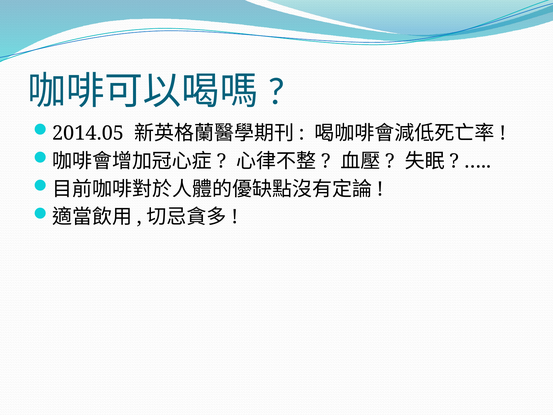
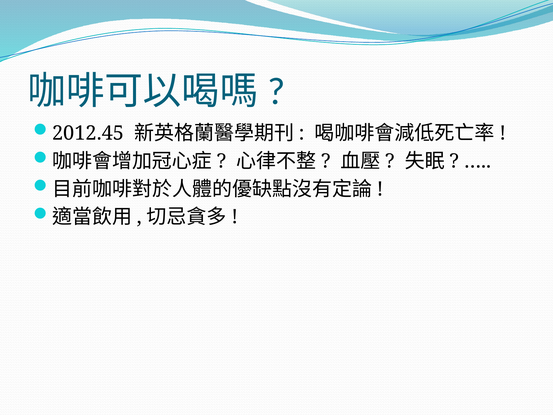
2014.05: 2014.05 -> 2012.45
